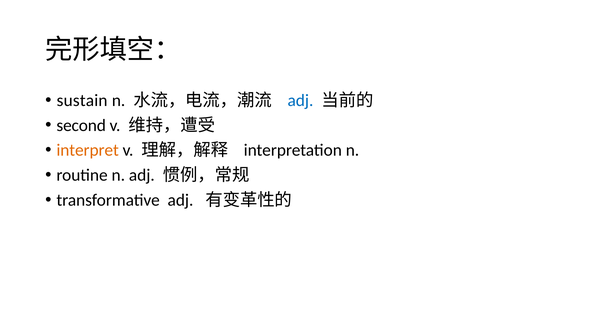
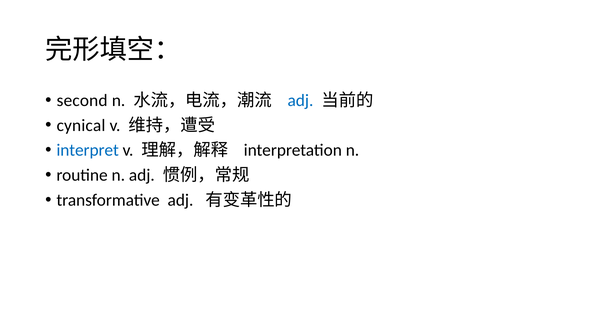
sustain: sustain -> second
second: second -> cynical
interpret colour: orange -> blue
